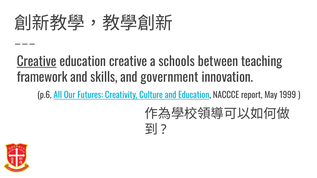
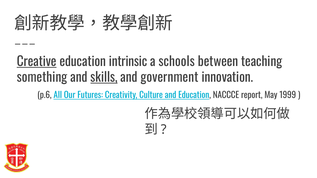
education creative: creative -> intrinsic
framework: framework -> something
skills underline: none -> present
